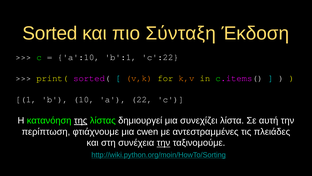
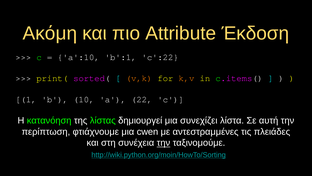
Sorted: Sorted -> Ακόμη
Σύνταξη: Σύνταξη -> Attribute
της underline: present -> none
